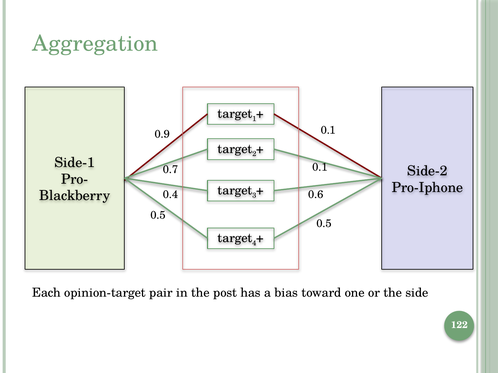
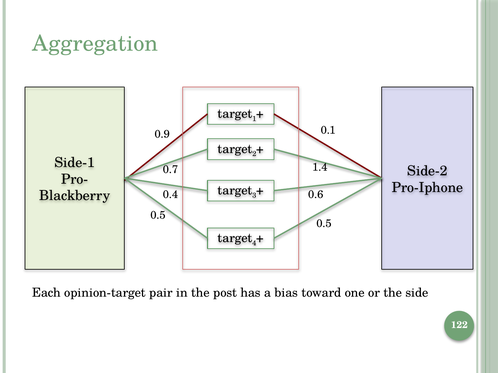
0.1 at (320, 168): 0.1 -> 1.4
